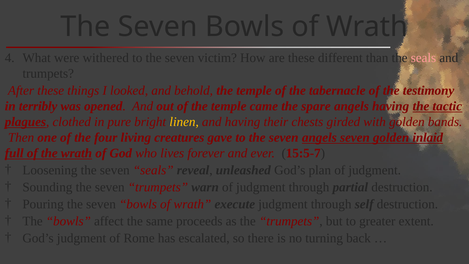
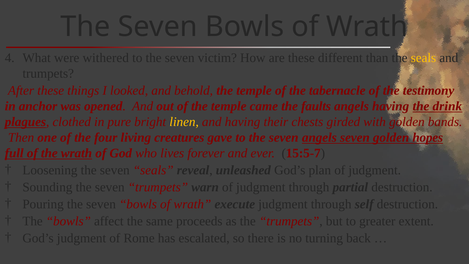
seals at (423, 58) colour: pink -> yellow
terribly: terribly -> anchor
spare: spare -> faults
tactic: tactic -> drink
inlaid: inlaid -> hopes
